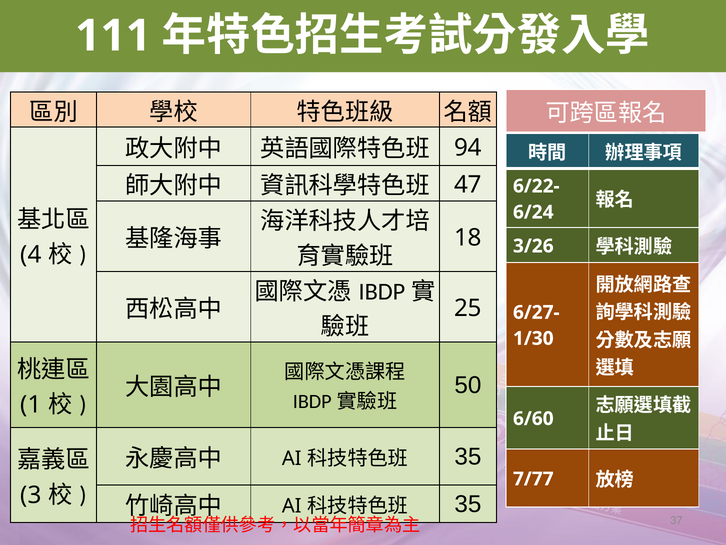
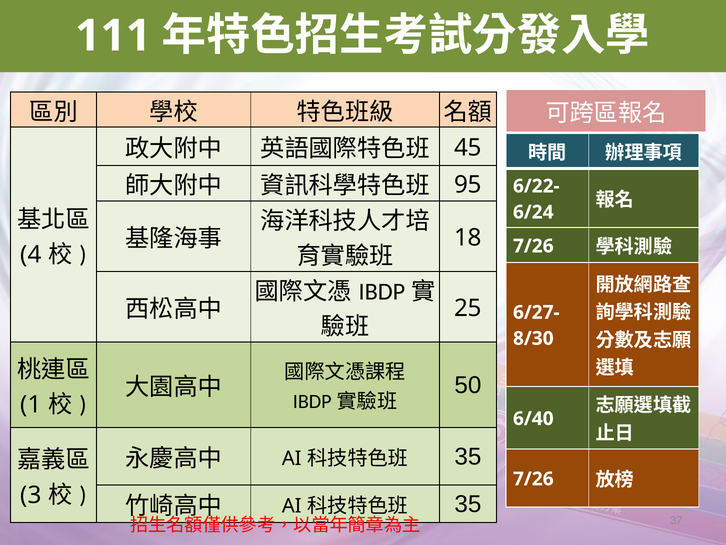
94: 94 -> 45
47: 47 -> 95
3/26 at (533, 246): 3/26 -> 7/26
1/30: 1/30 -> 8/30
6/60: 6/60 -> 6/40
7/77 at (533, 479): 7/77 -> 7/26
